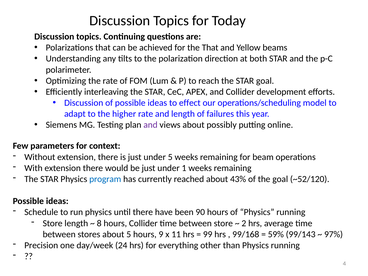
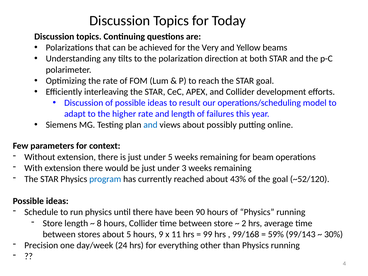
the That: That -> Very
effect: effect -> result
and at (150, 125) colour: purple -> blue
1: 1 -> 3
97%: 97% -> 30%
